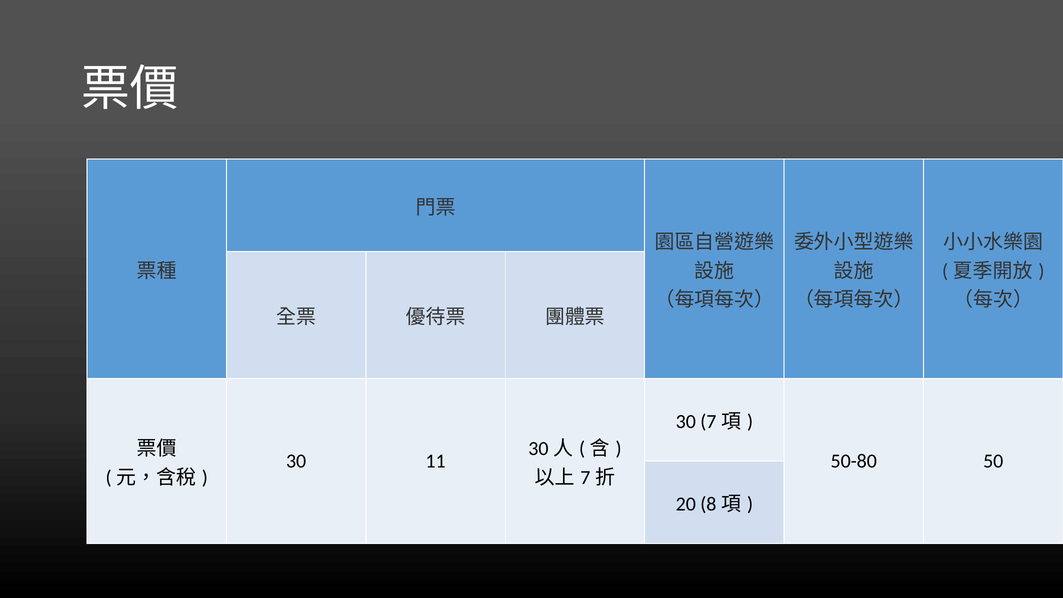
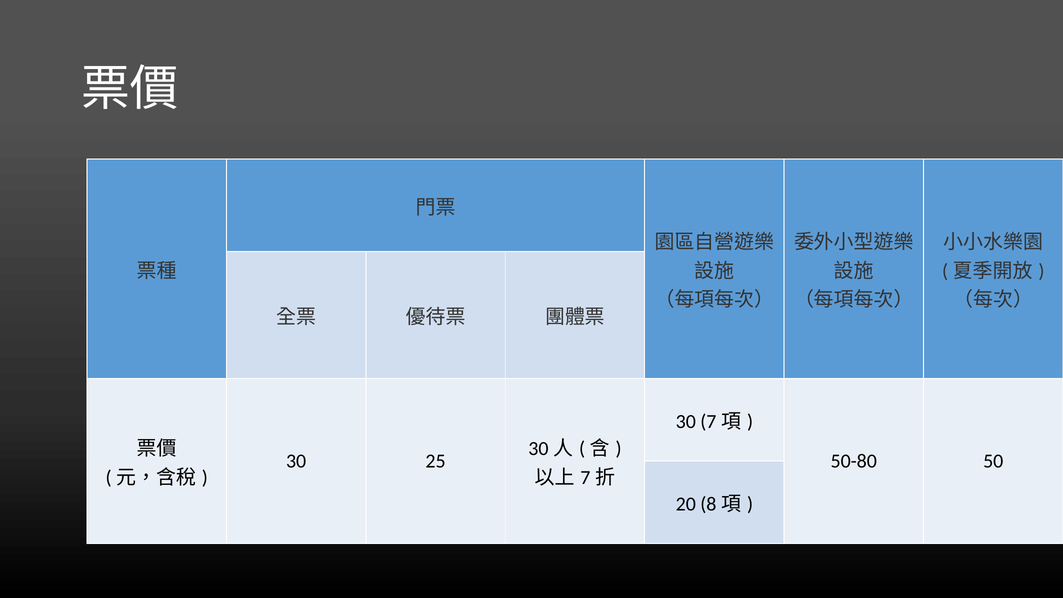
11: 11 -> 25
